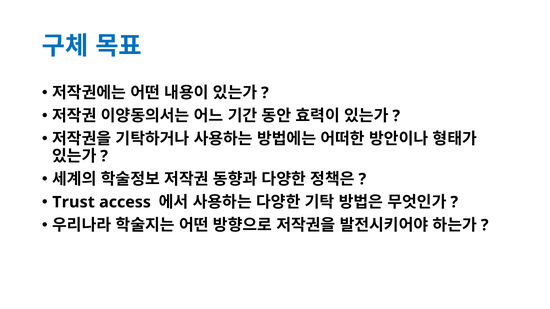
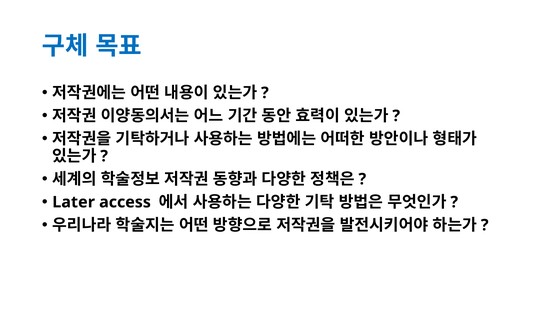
Trust: Trust -> Later
